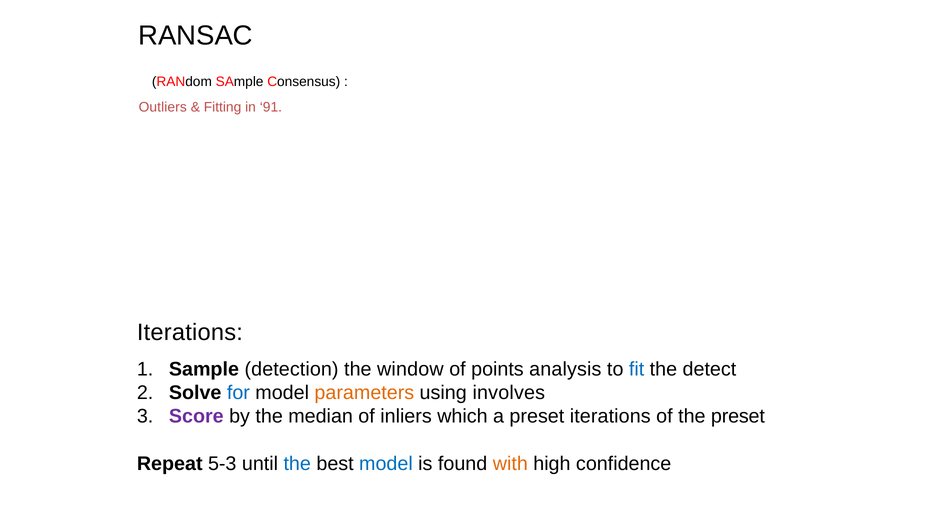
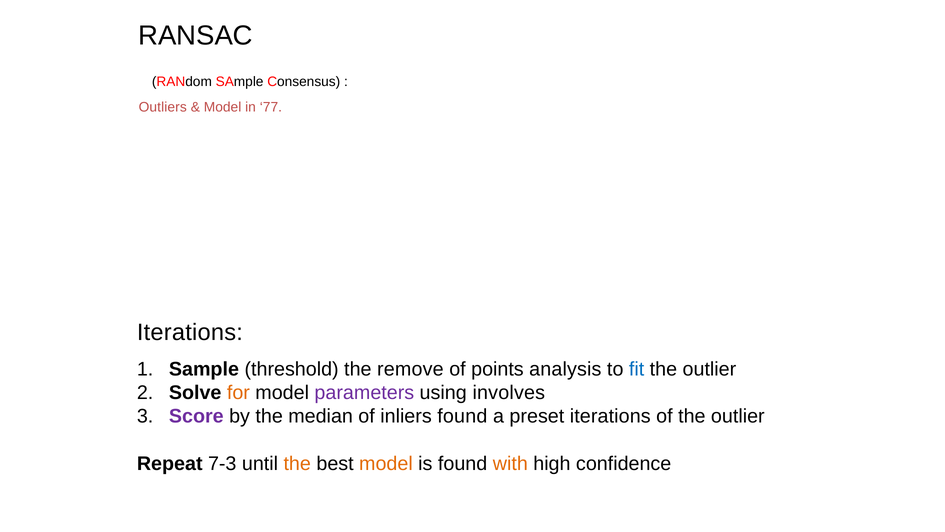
Fitting at (223, 107): Fitting -> Model
91: 91 -> 77
detection: detection -> threshold
window: window -> remove
detect at (709, 369): detect -> outlier
for colour: blue -> orange
parameters colour: orange -> purple
inliers which: which -> found
of the preset: preset -> outlier
5-3: 5-3 -> 7-3
the at (297, 463) colour: blue -> orange
model at (386, 463) colour: blue -> orange
